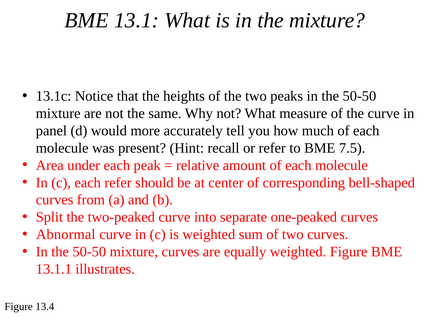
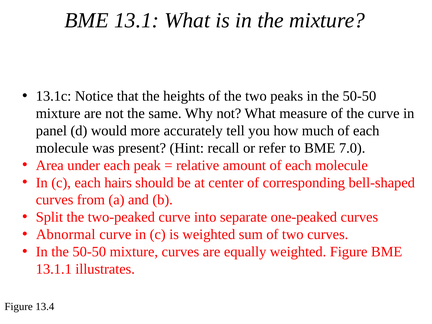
7.5: 7.5 -> 7.0
each refer: refer -> hairs
